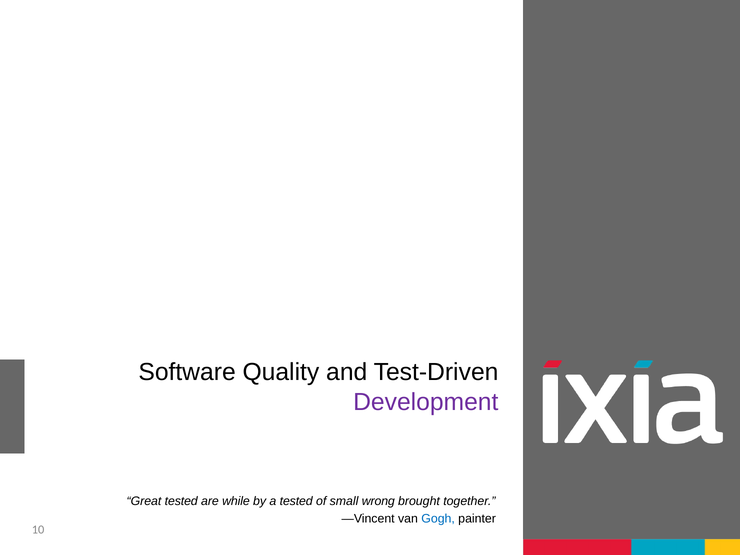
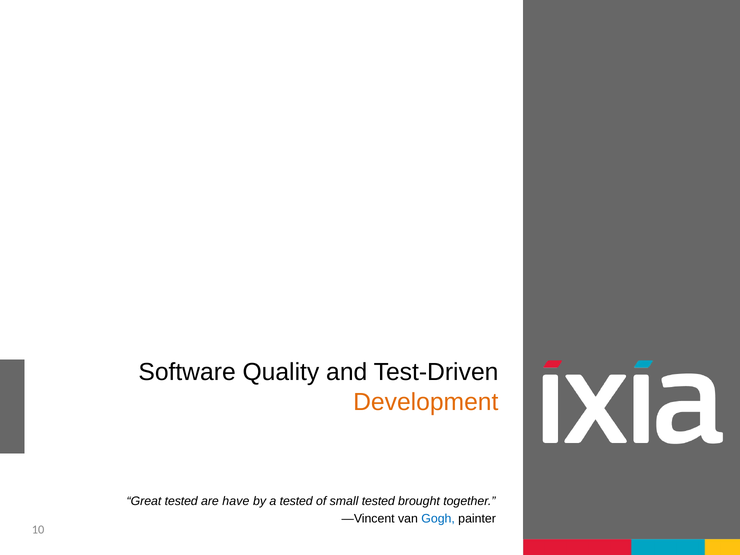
Development colour: purple -> orange
while: while -> have
small wrong: wrong -> tested
